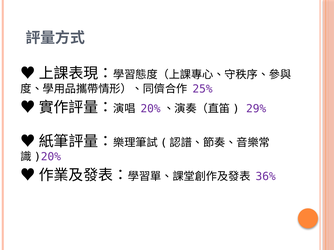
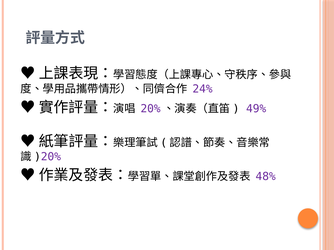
25%: 25% -> 24%
29%: 29% -> 49%
36%: 36% -> 48%
